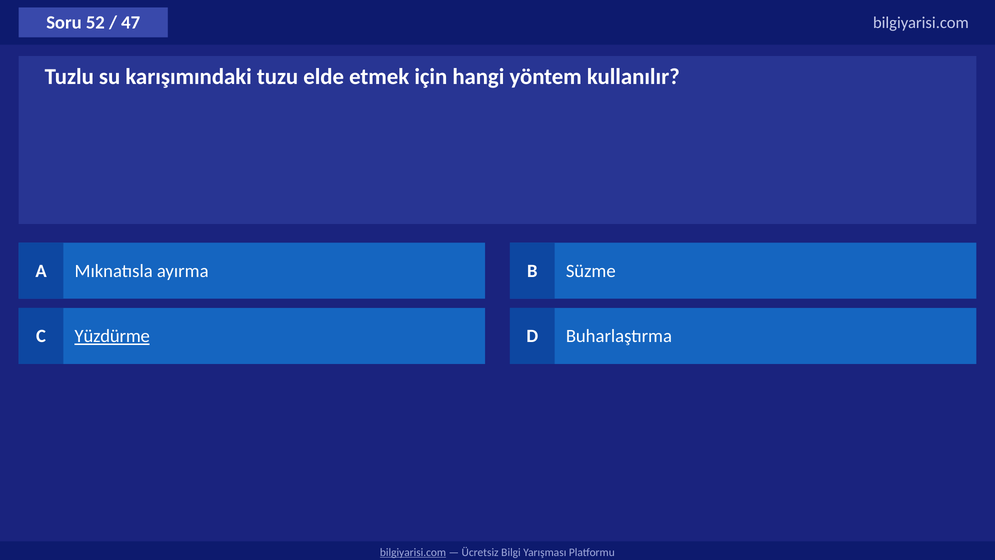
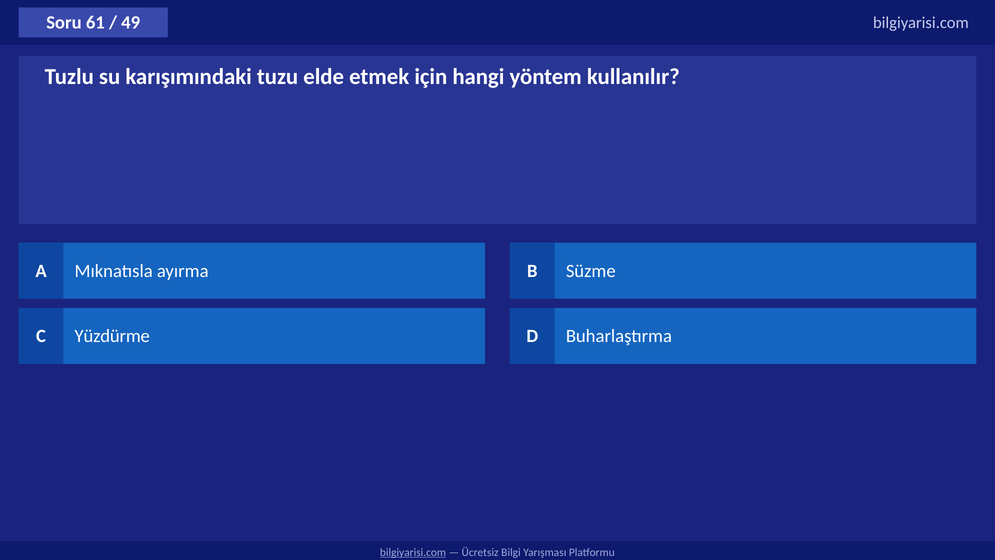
52: 52 -> 61
47: 47 -> 49
Yüzdürme underline: present -> none
